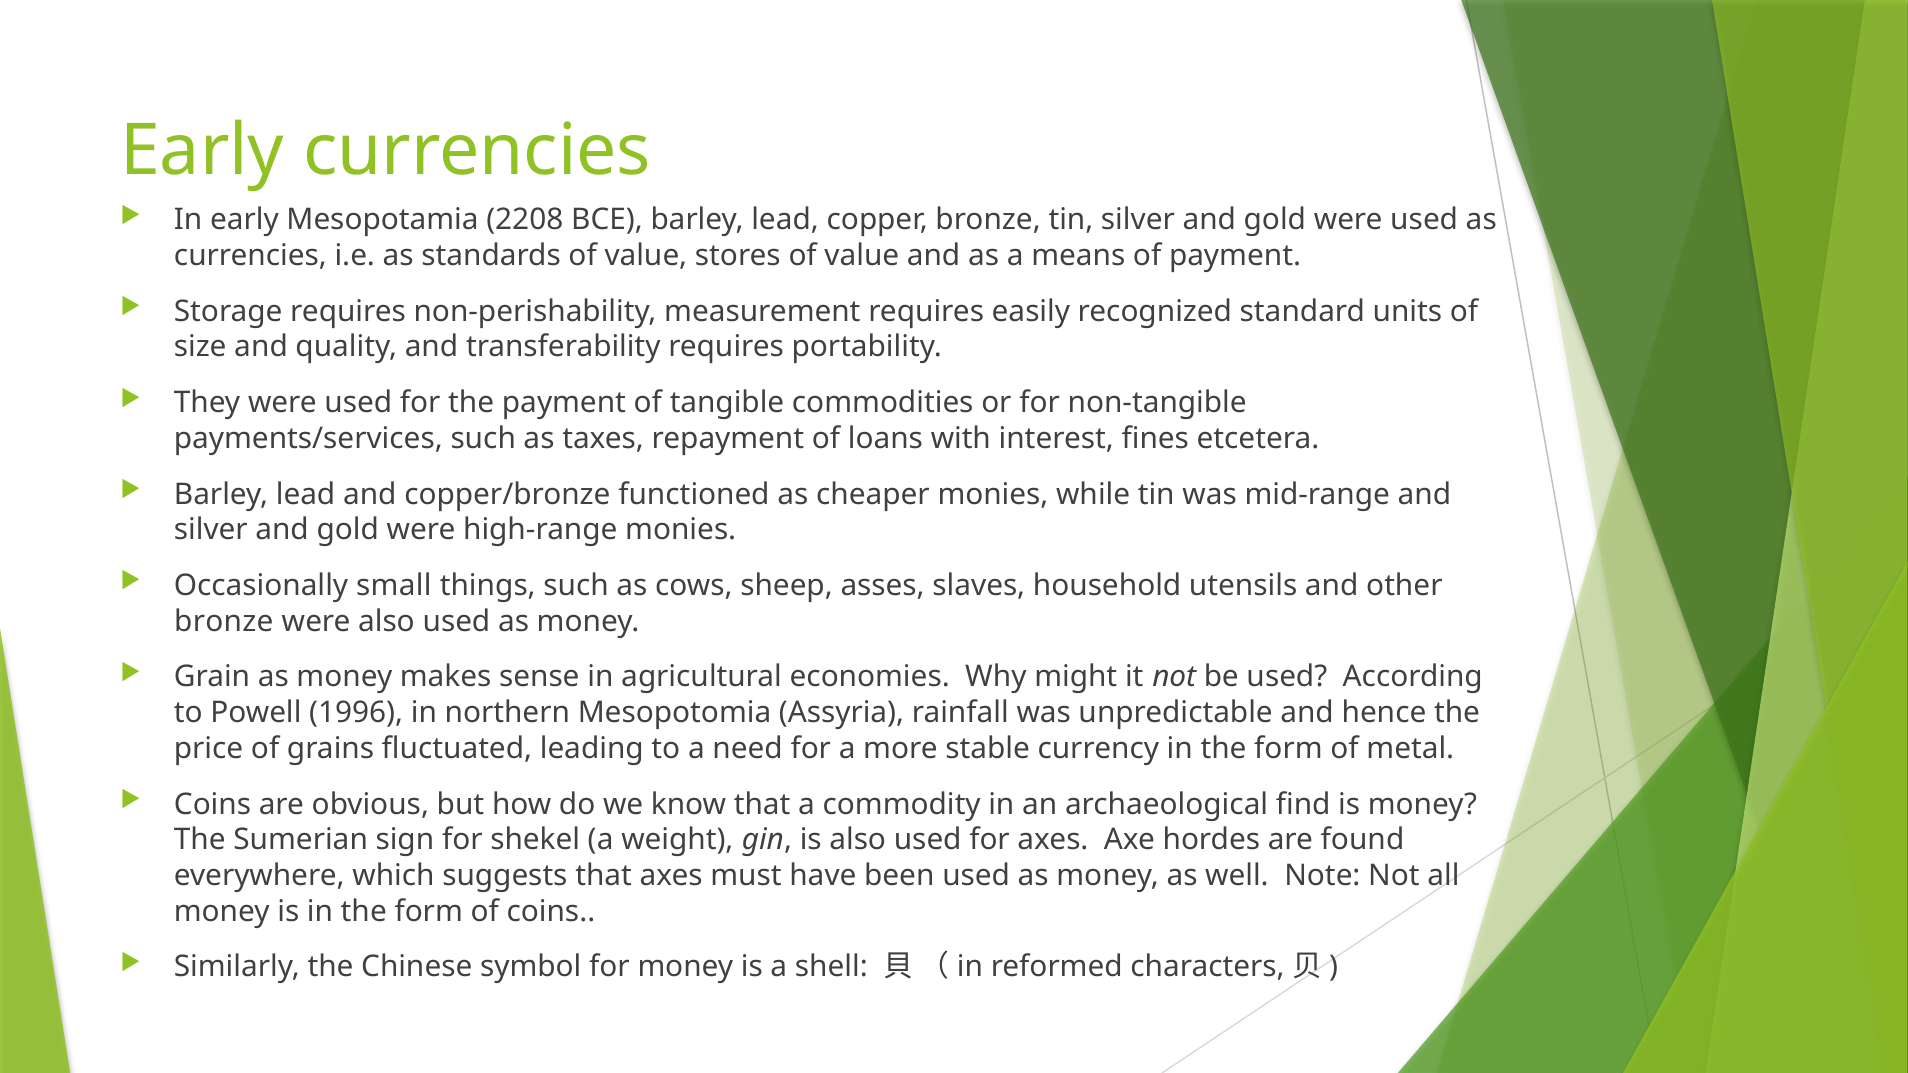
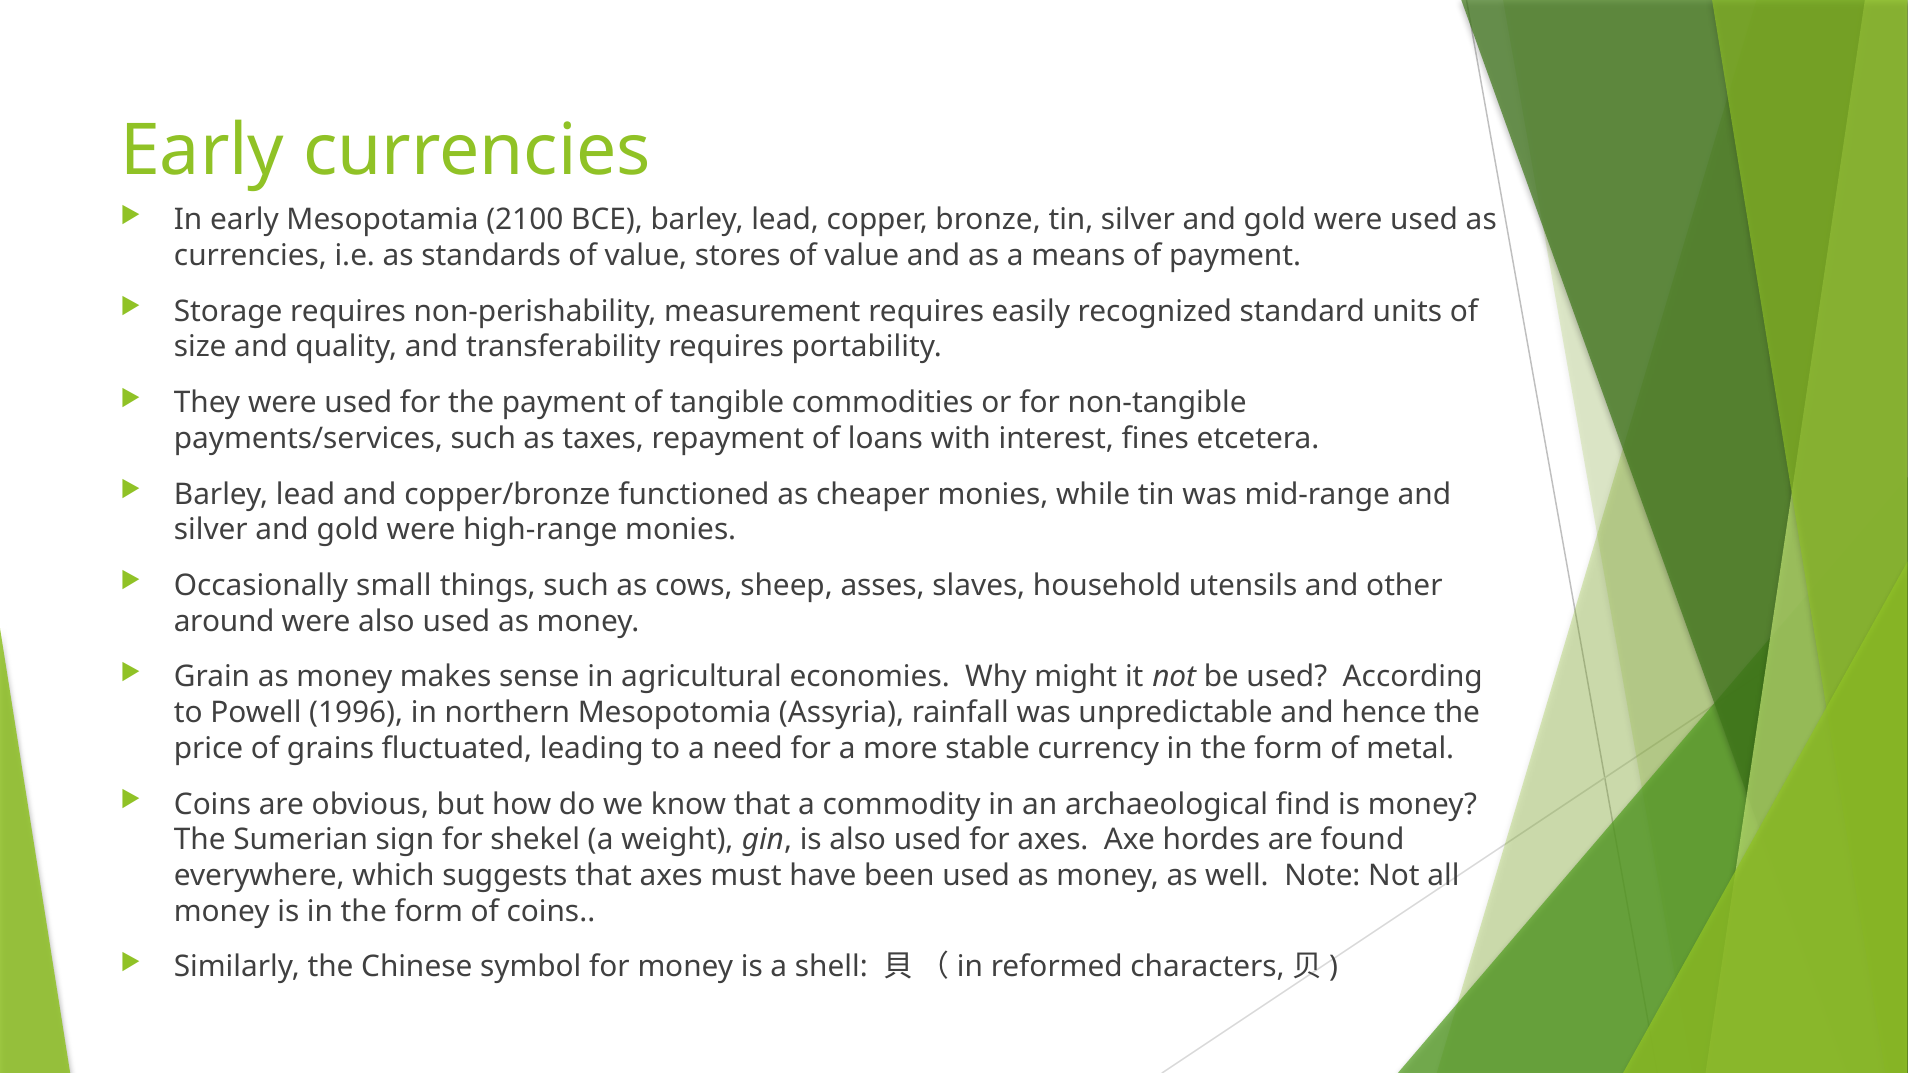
2208: 2208 -> 2100
bronze at (224, 621): bronze -> around
